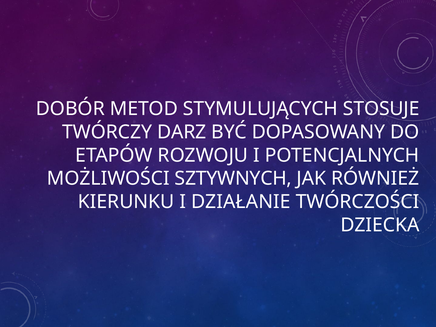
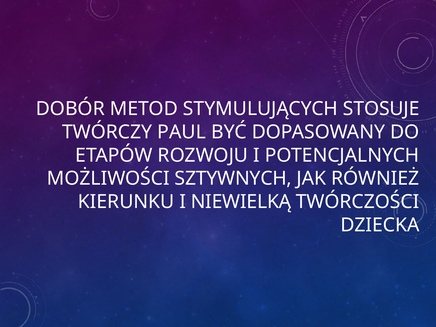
DARZ: DARZ -> PAUL
DZIAŁANIE: DZIAŁANIE -> NIEWIELKĄ
